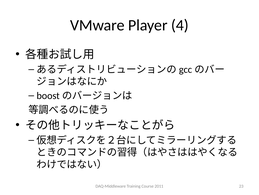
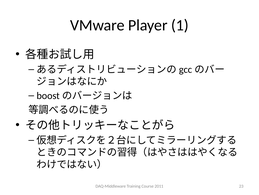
4: 4 -> 1
